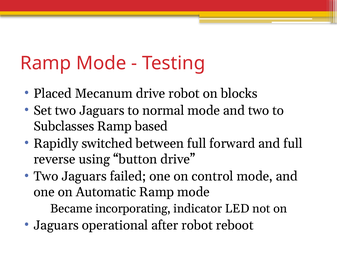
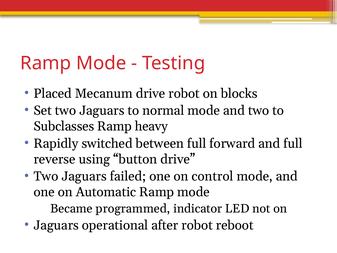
based: based -> heavy
incorporating: incorporating -> programmed
